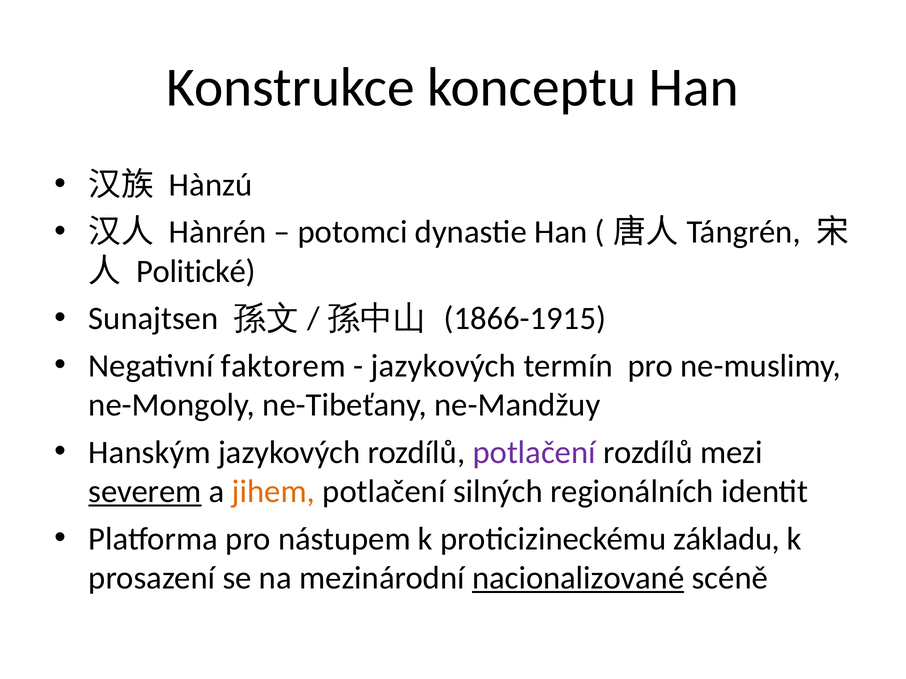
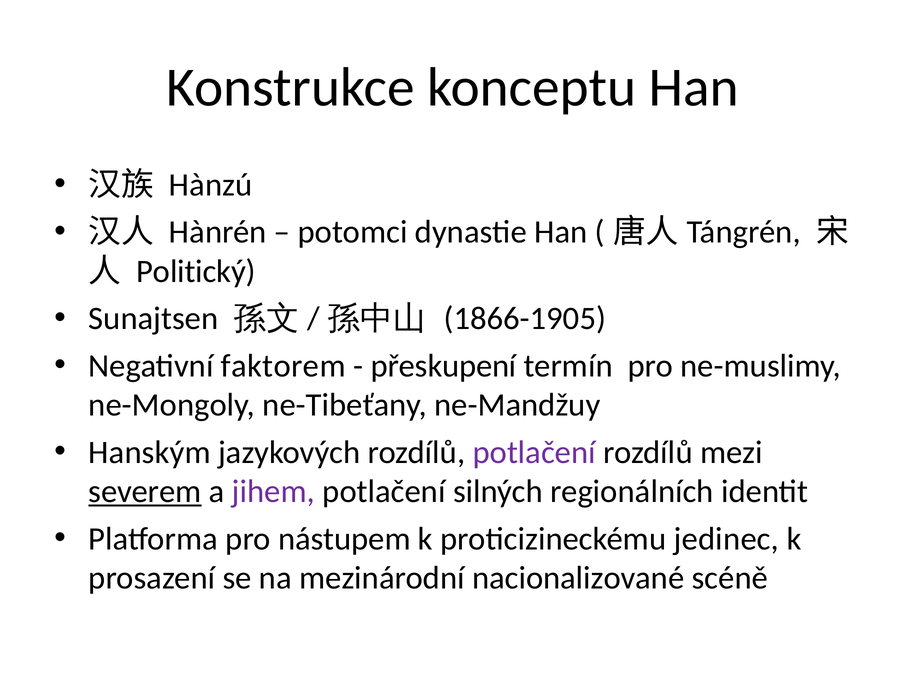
Politické: Politické -> Politický
1866-1915: 1866-1915 -> 1866-1905
jazykových at (443, 366): jazykových -> přeskupení
jihem colour: orange -> purple
základu: základu -> jedinec
nacionalizované underline: present -> none
